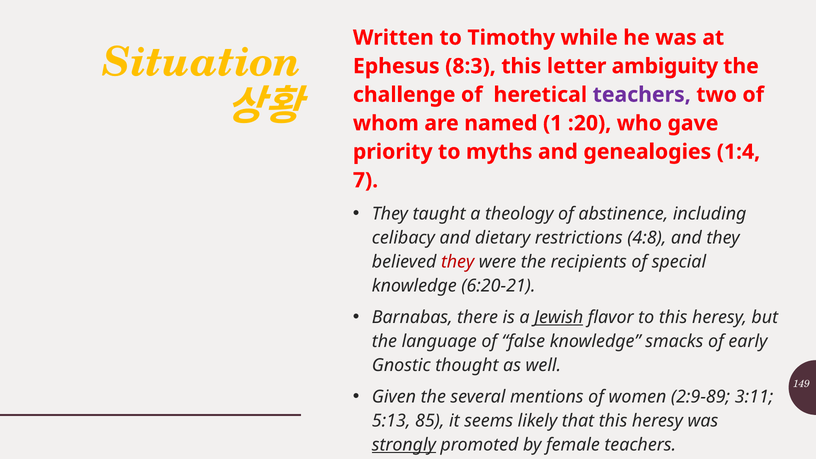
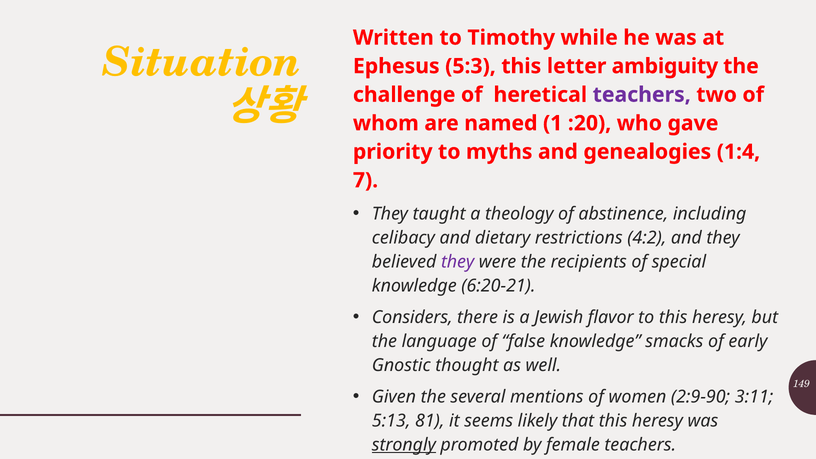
8:3: 8:3 -> 5:3
4:8: 4:8 -> 4:2
they at (458, 262) colour: red -> purple
Barnabas: Barnabas -> Considers
Jewish underline: present -> none
2:9-89: 2:9-89 -> 2:9-90
85: 85 -> 81
